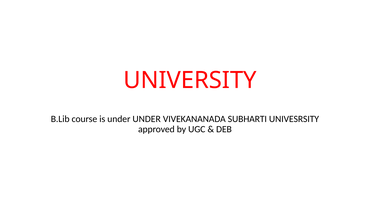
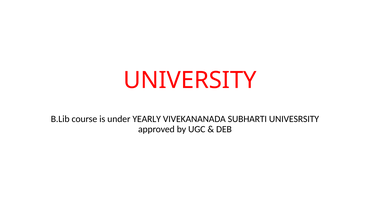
under UNDER: UNDER -> YEARLY
